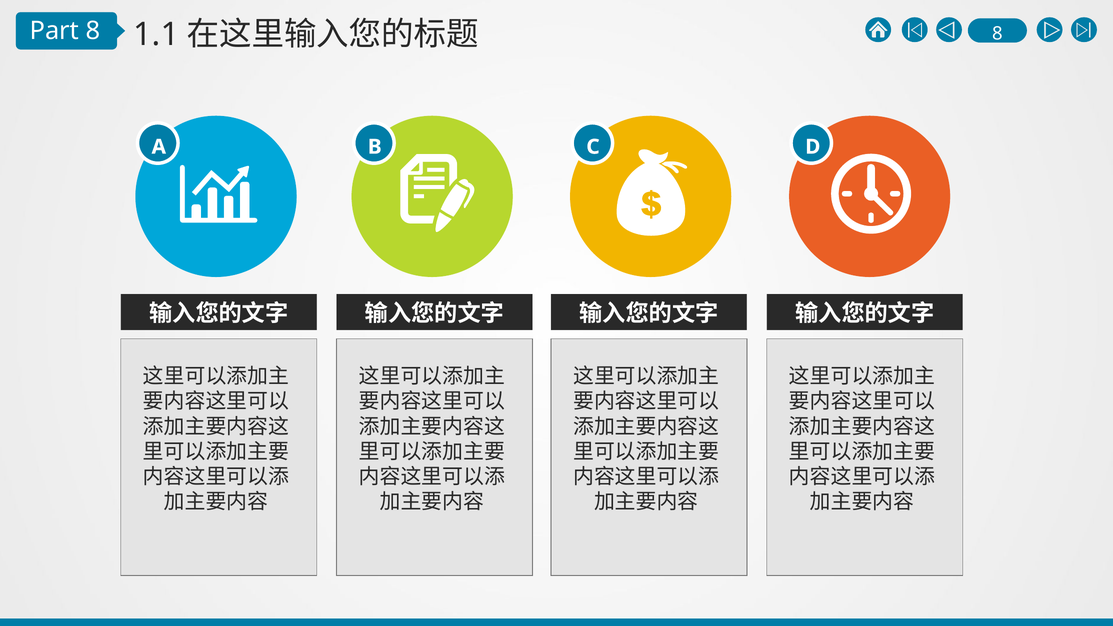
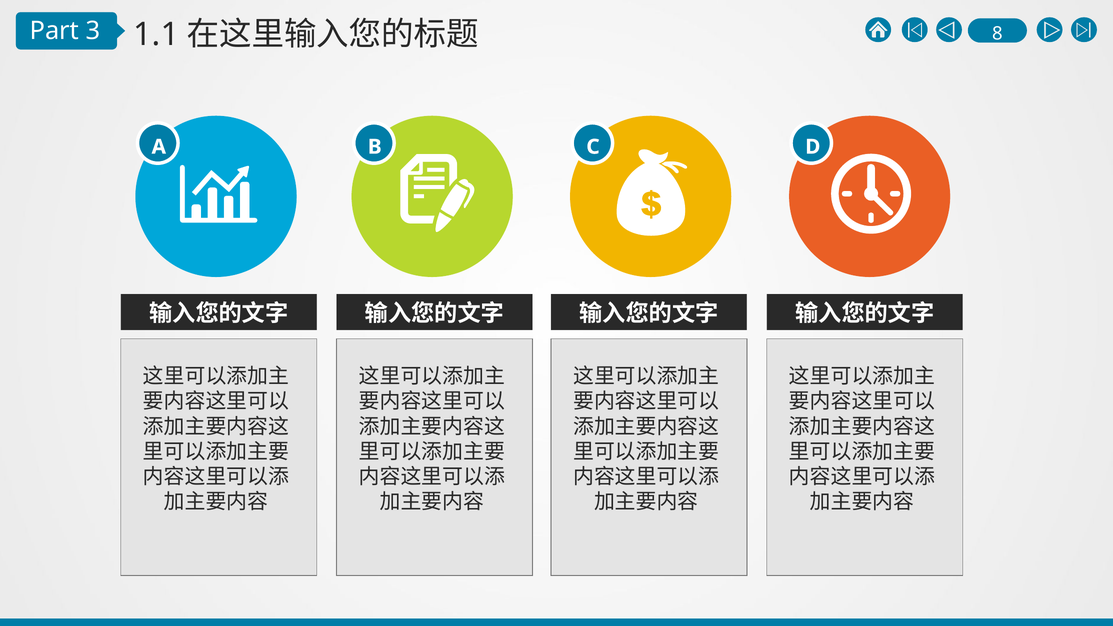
Part 8: 8 -> 3
